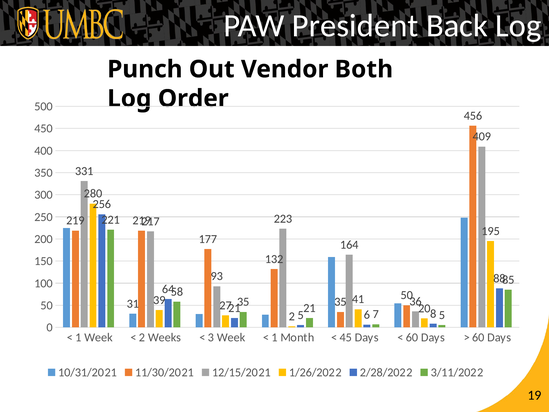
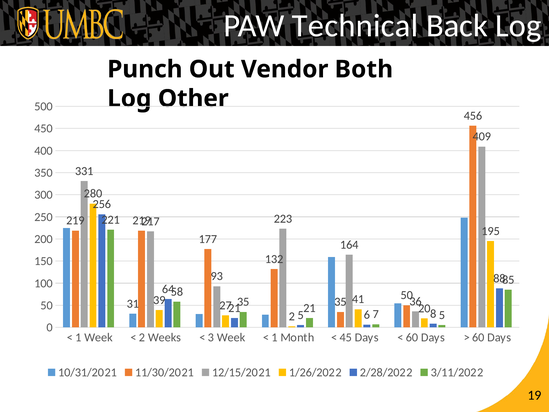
President: President -> Technical
Order: Order -> Other
